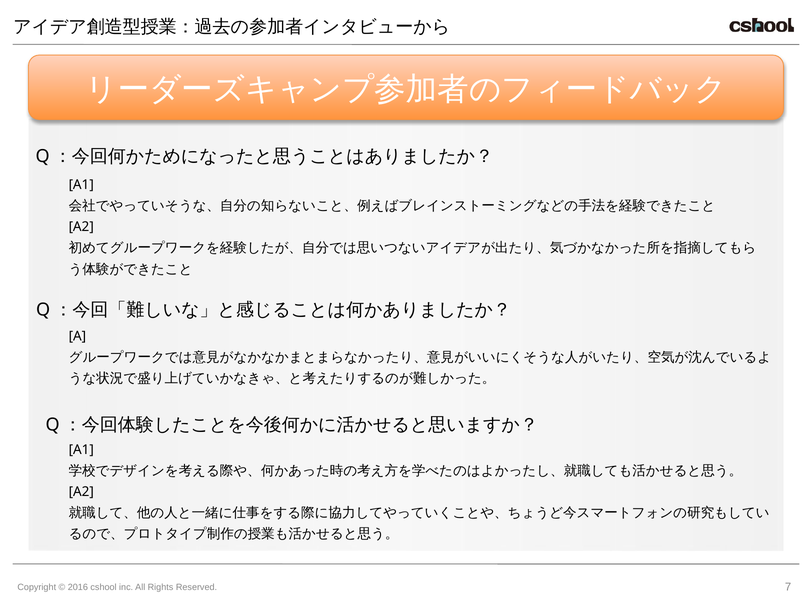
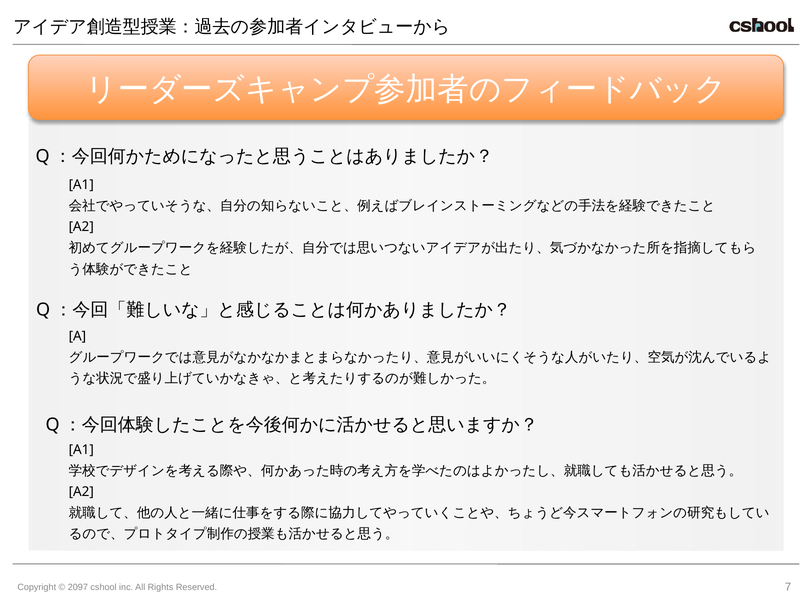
2016: 2016 -> 2097
